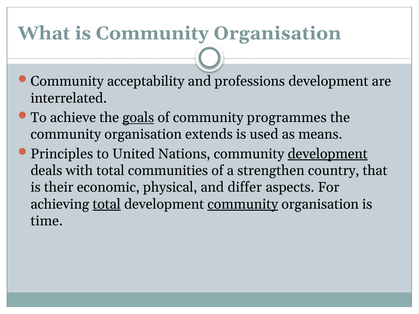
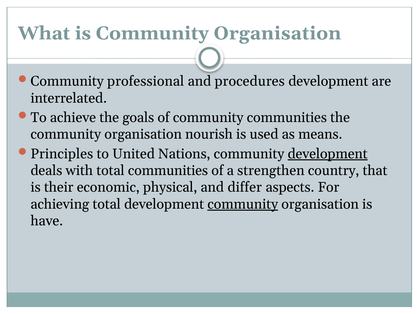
acceptability: acceptability -> professional
professions: professions -> procedures
goals underline: present -> none
community programmes: programmes -> communities
extends: extends -> nourish
total at (107, 204) underline: present -> none
time: time -> have
